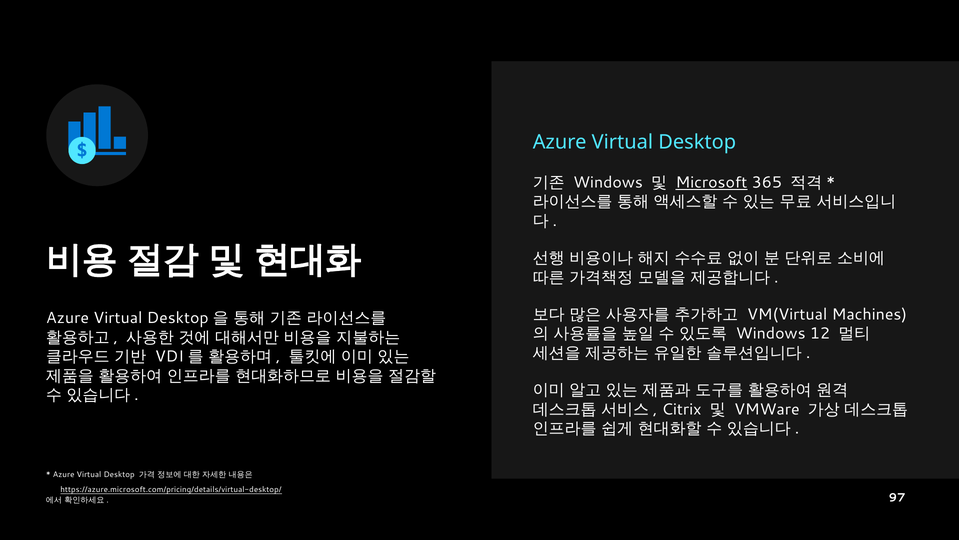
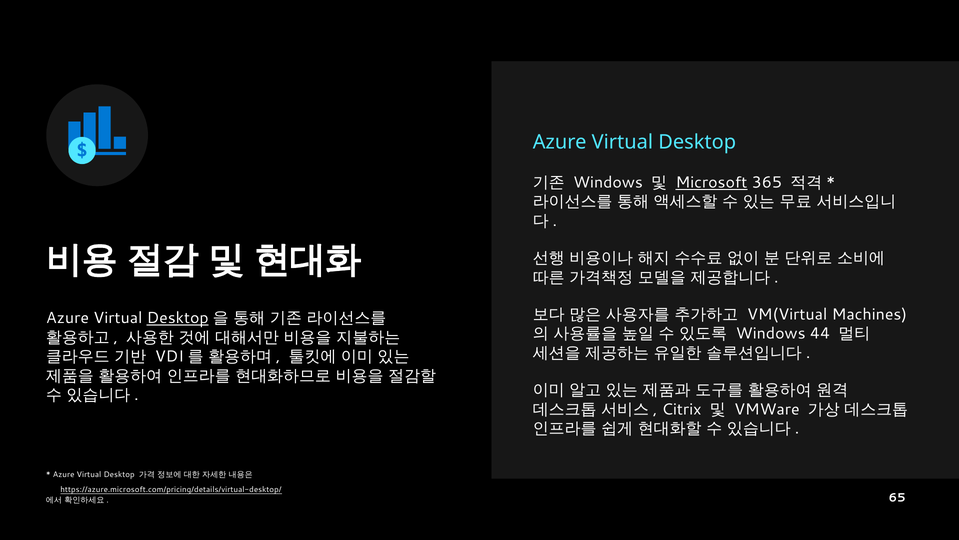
Desktop at (178, 318) underline: none -> present
12: 12 -> 44
97: 97 -> 65
